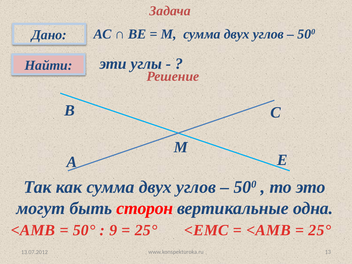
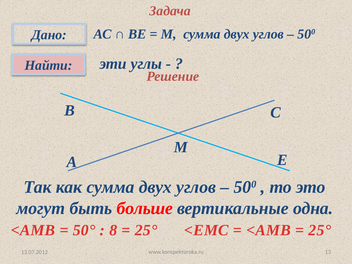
сторон: сторон -> больше
9: 9 -> 8
